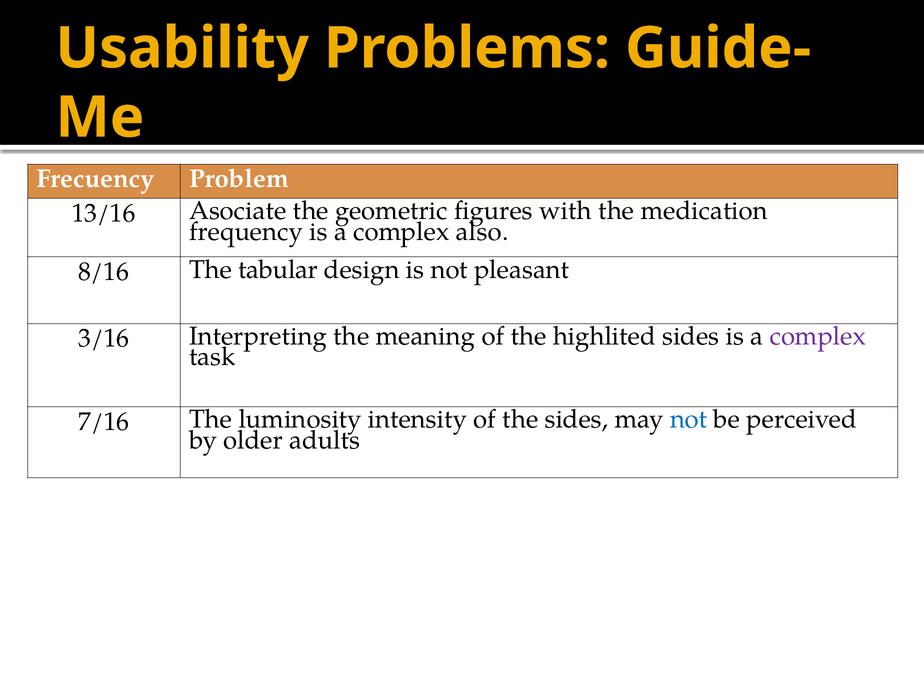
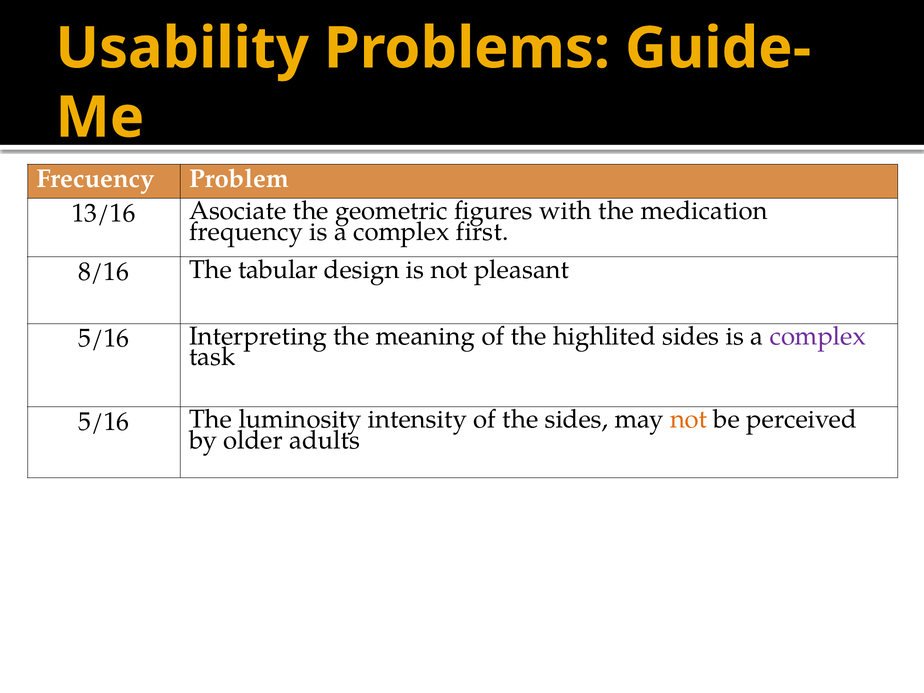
also: also -> first
3/16 at (104, 338): 3/16 -> 5/16
7/16 at (104, 422): 7/16 -> 5/16
not at (689, 419) colour: blue -> orange
